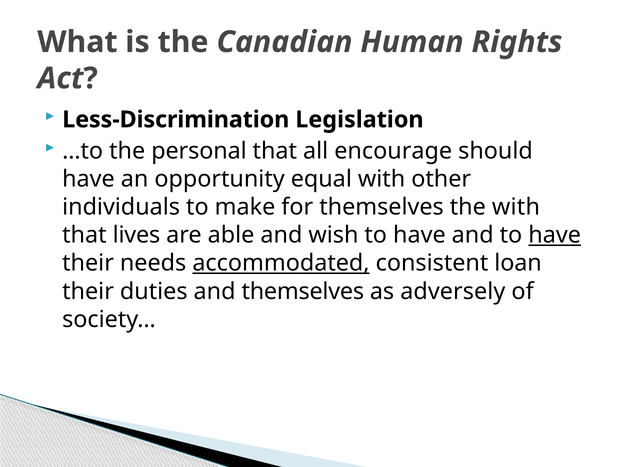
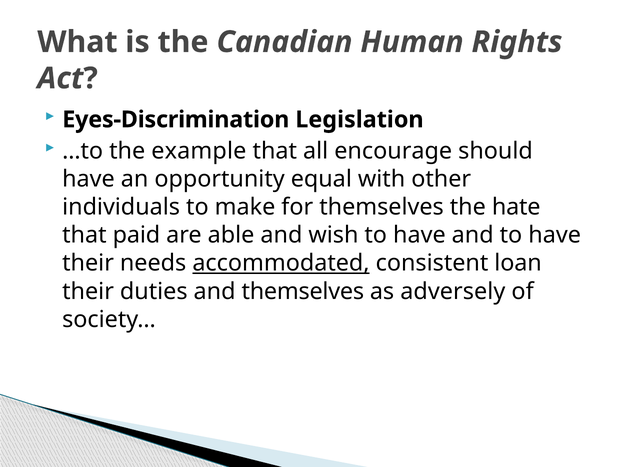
Less-Discrimination: Less-Discrimination -> Eyes-Discrimination
personal: personal -> example
the with: with -> hate
lives: lives -> paid
have at (555, 235) underline: present -> none
